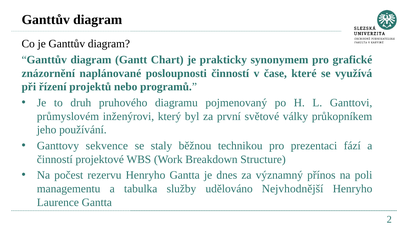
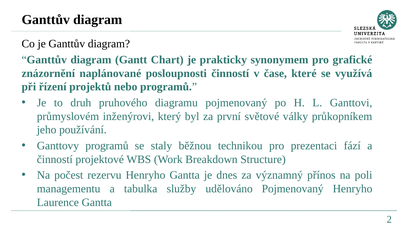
Ganttovy sekvence: sekvence -> programů
udělováno Nejvhodnější: Nejvhodnější -> Pojmenovaný
